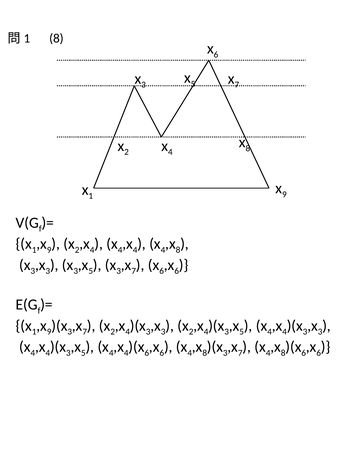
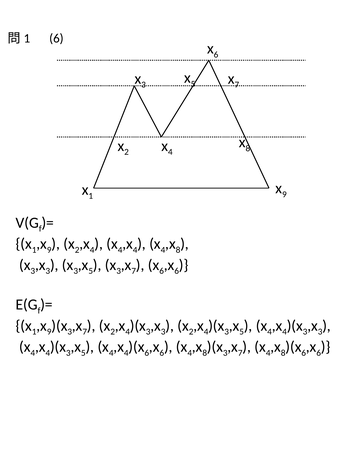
8 at (56, 38): 8 -> 6
